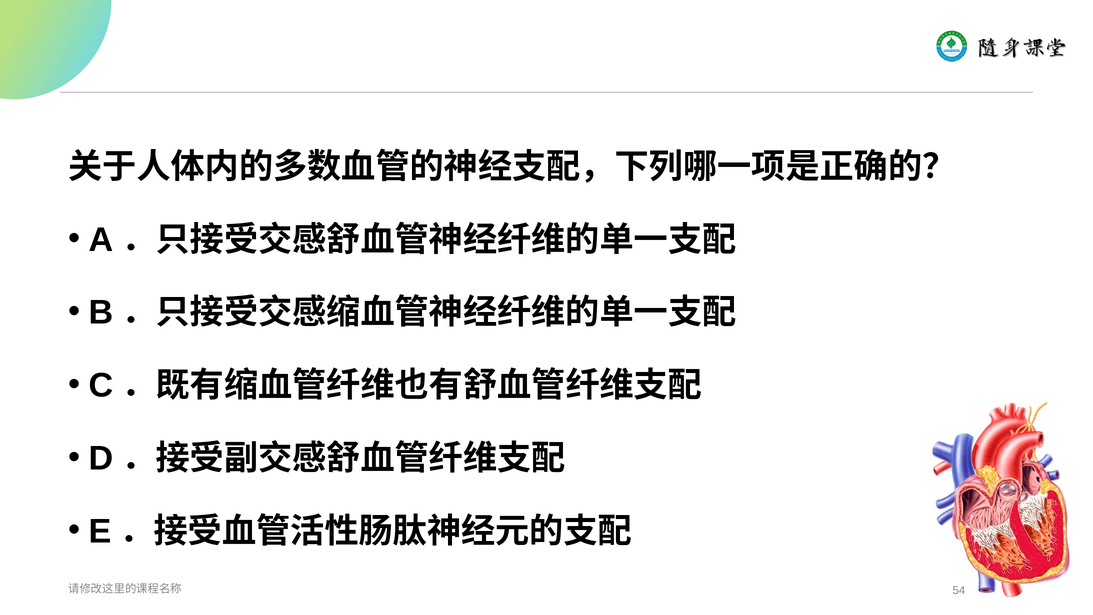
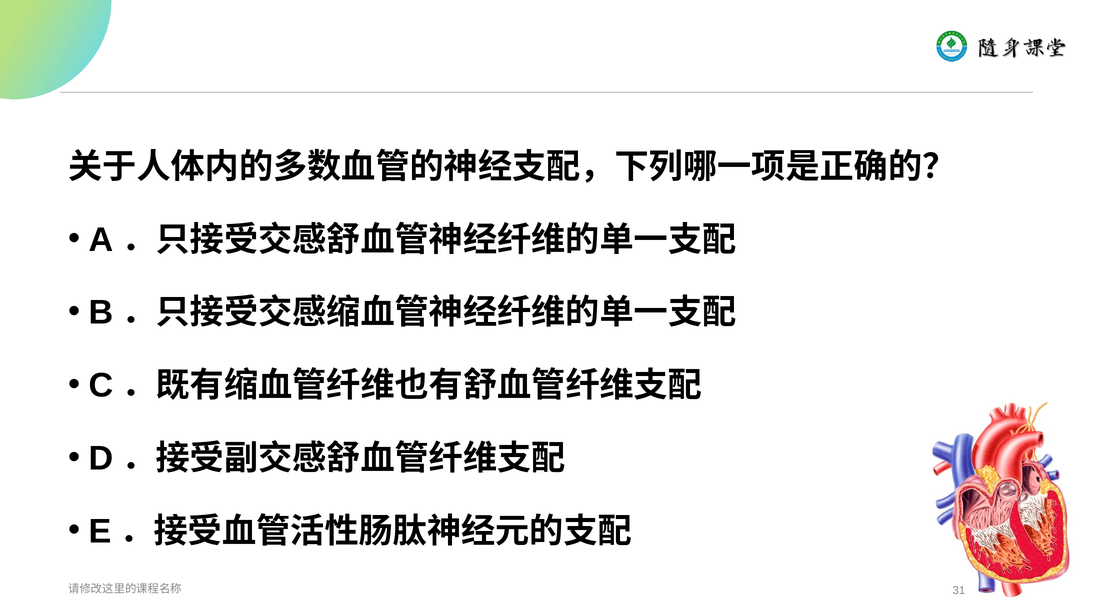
54: 54 -> 31
